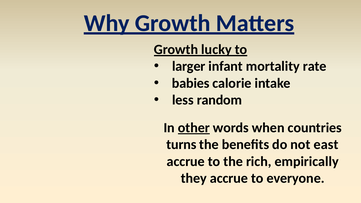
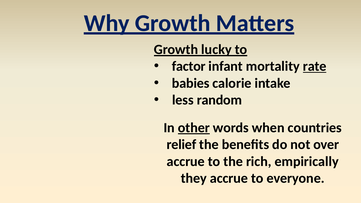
larger: larger -> factor
rate underline: none -> present
turns: turns -> relief
east: east -> over
